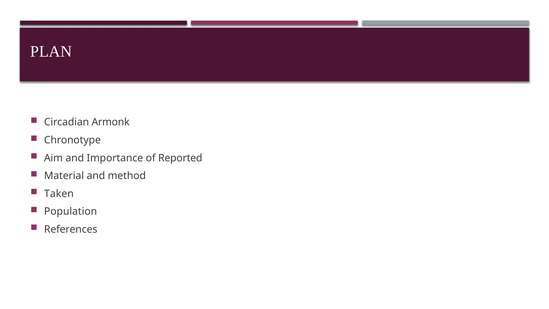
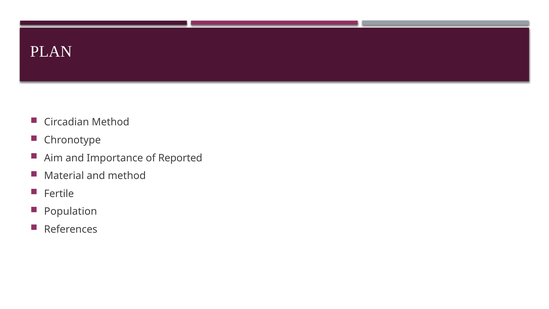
Circadian Armonk: Armonk -> Method
Taken: Taken -> Fertile
